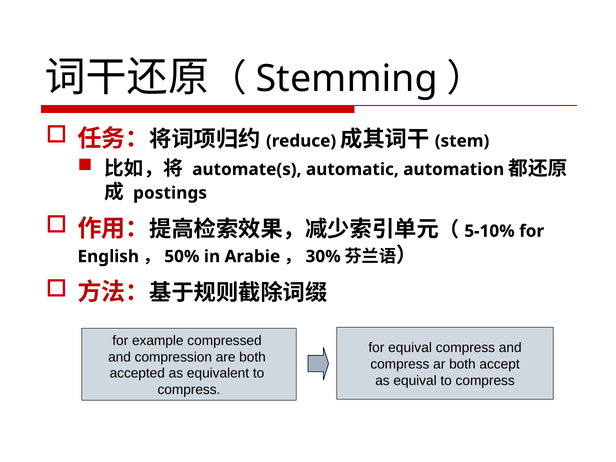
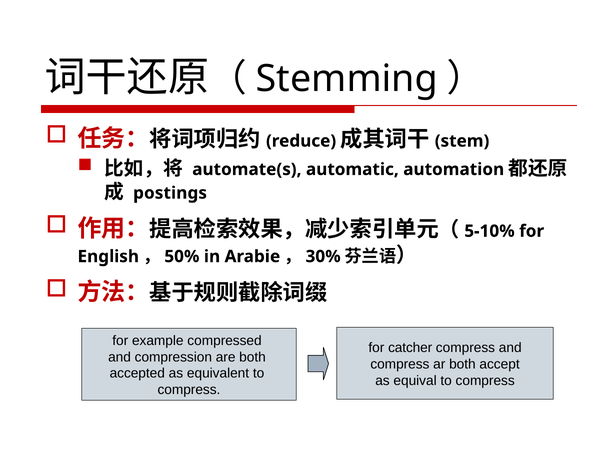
for equival: equival -> catcher
